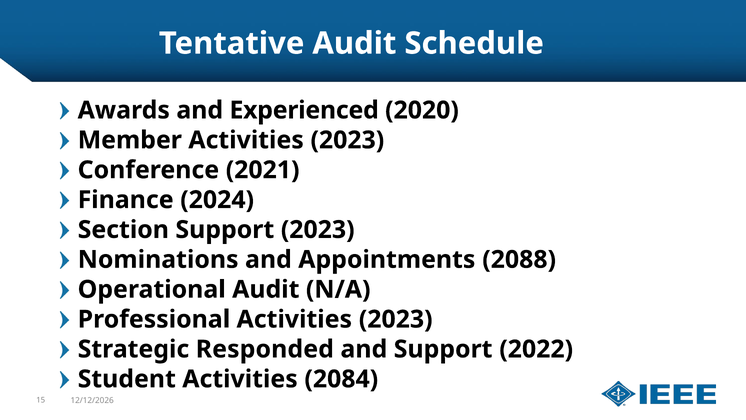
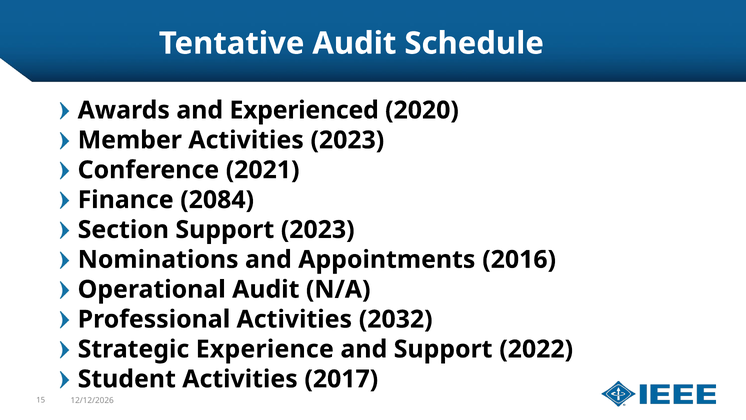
2024: 2024 -> 2084
2088: 2088 -> 2016
Professional Activities 2023: 2023 -> 2032
Responded: Responded -> Experience
2084: 2084 -> 2017
